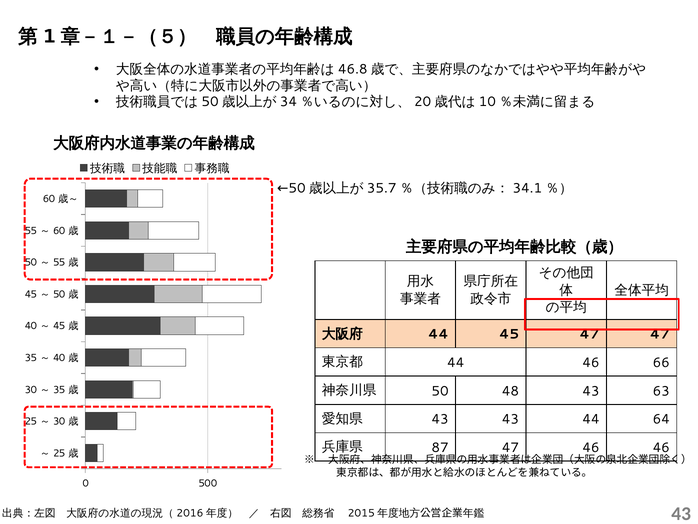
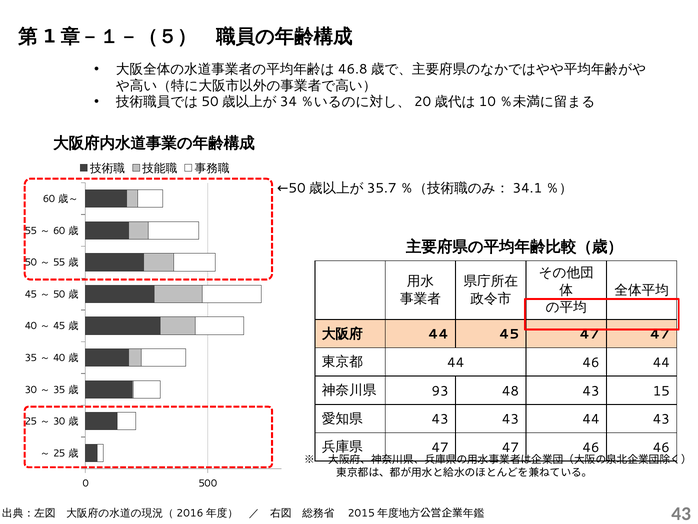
46 66: 66 -> 44
50 at (440, 391): 50 -> 93
63: 63 -> 15
44 64: 64 -> 43
87 at (440, 447): 87 -> 47
